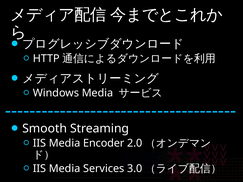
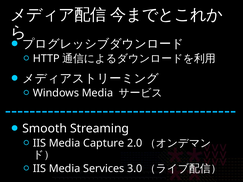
Encoder: Encoder -> Capture
